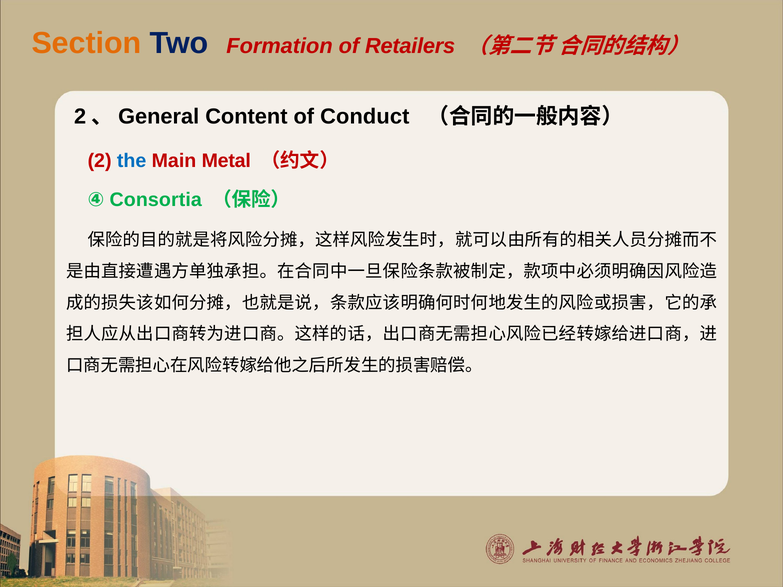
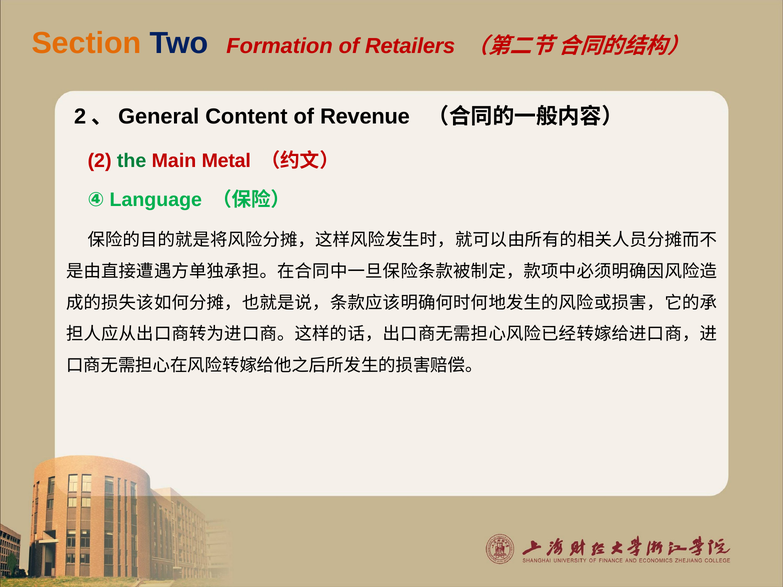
Conduct: Conduct -> Revenue
the colour: blue -> green
Consortia: Consortia -> Language
